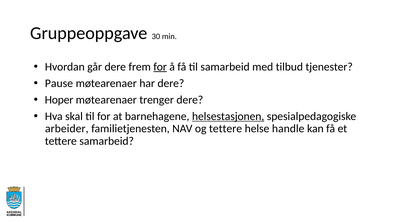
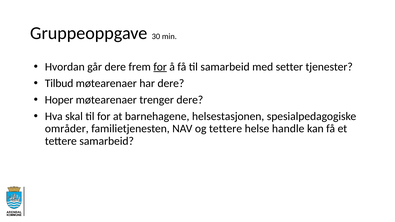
tilbud: tilbud -> setter
Pause: Pause -> Tilbud
helsestasjonen underline: present -> none
arbeider: arbeider -> områder
